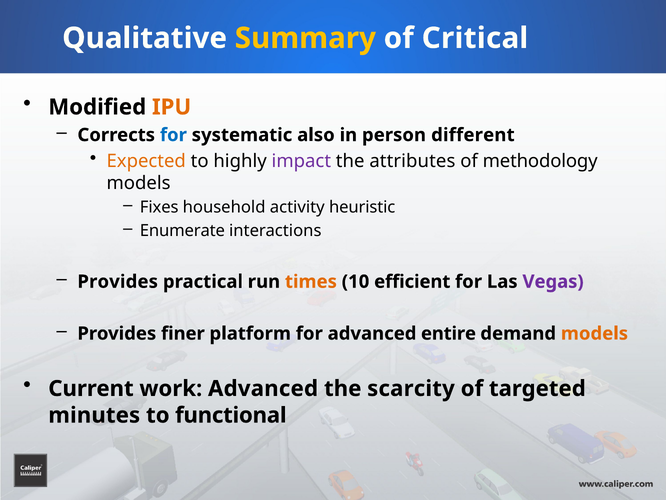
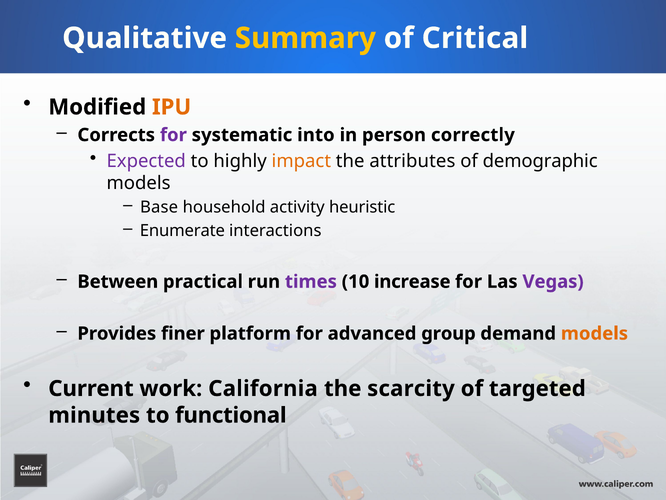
for at (173, 135) colour: blue -> purple
also: also -> into
different: different -> correctly
Expected colour: orange -> purple
impact colour: purple -> orange
methodology: methodology -> demographic
Fixes: Fixes -> Base
Provides at (118, 281): Provides -> Between
times colour: orange -> purple
efficient: efficient -> increase
entire: entire -> group
work Advanced: Advanced -> California
